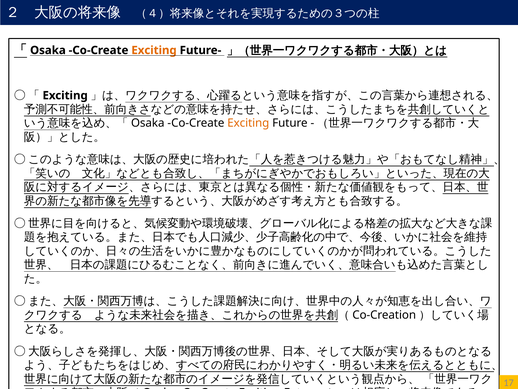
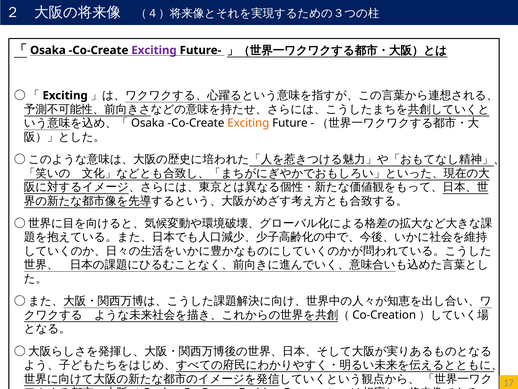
Exciting at (154, 50) colour: orange -> purple
